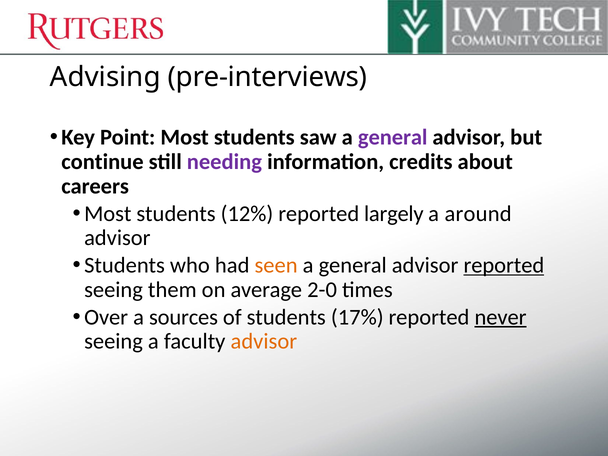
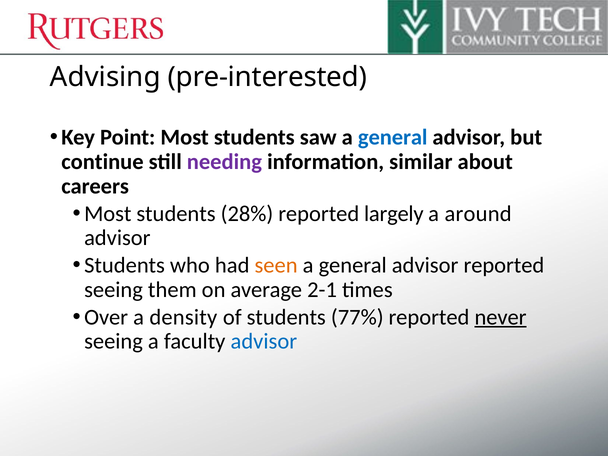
pre-interviews: pre-interviews -> pre-interested
general at (393, 137) colour: purple -> blue
credits: credits -> similar
12%: 12% -> 28%
reported at (504, 265) underline: present -> none
2-0: 2-0 -> 2-1
sources: sources -> density
17%: 17% -> 77%
advisor at (264, 342) colour: orange -> blue
